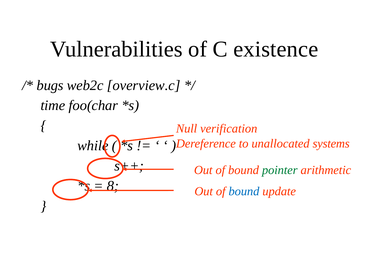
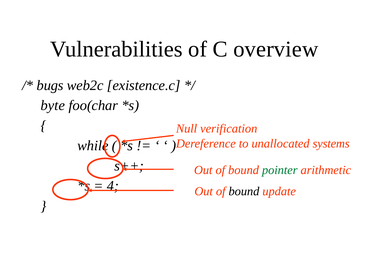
existence: existence -> overview
overview.c: overview.c -> existence.c
time: time -> byte
8: 8 -> 4
bound at (244, 191) colour: blue -> black
